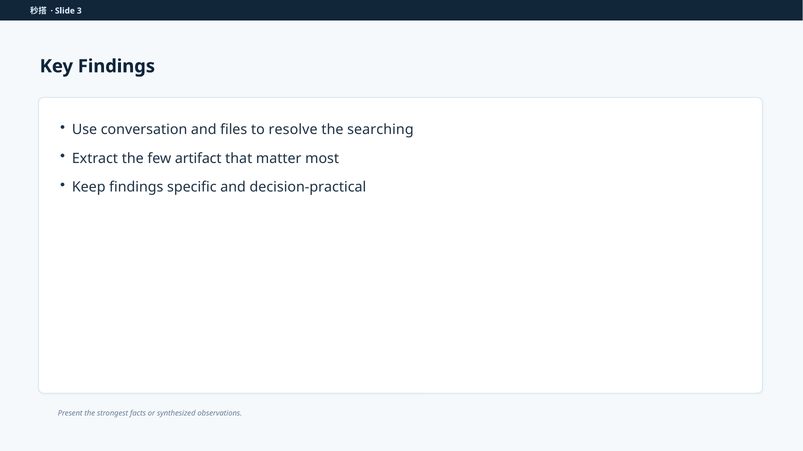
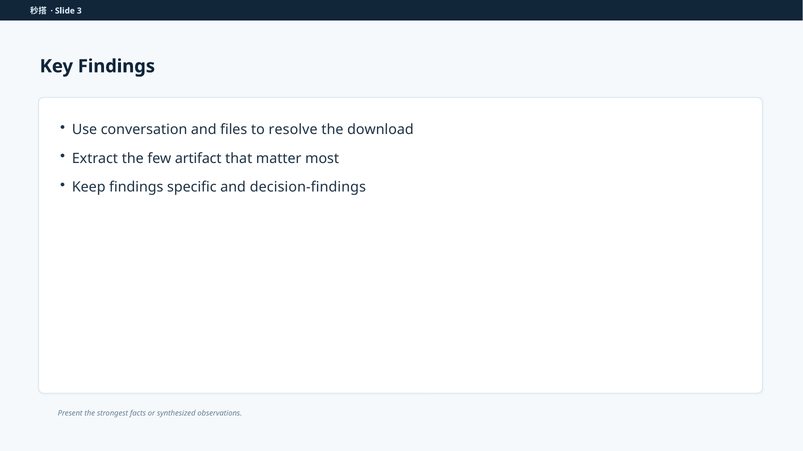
searching: searching -> download
decision-practical: decision-practical -> decision-findings
